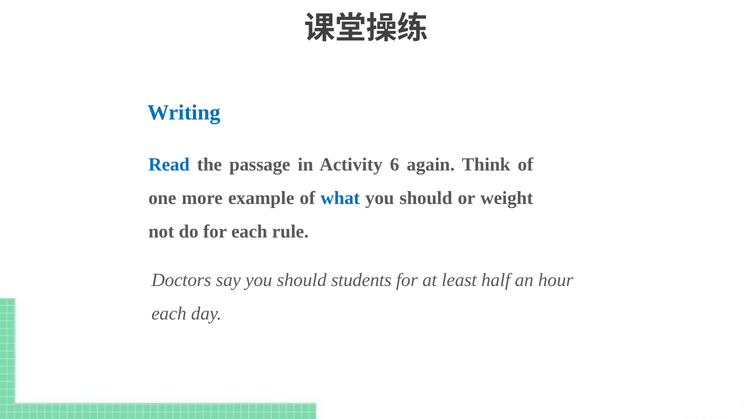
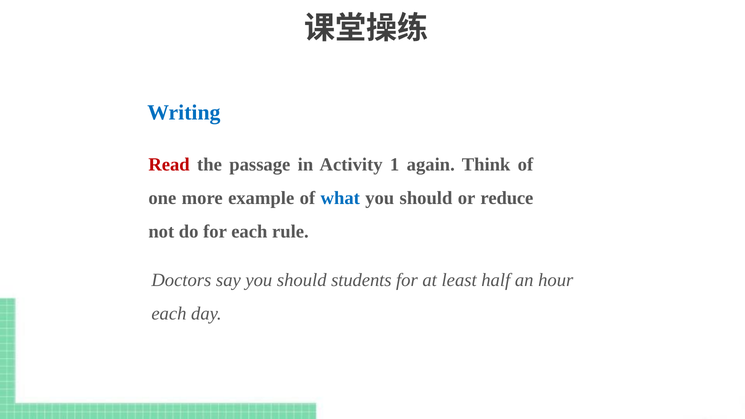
Read colour: blue -> red
6: 6 -> 1
weight: weight -> reduce
